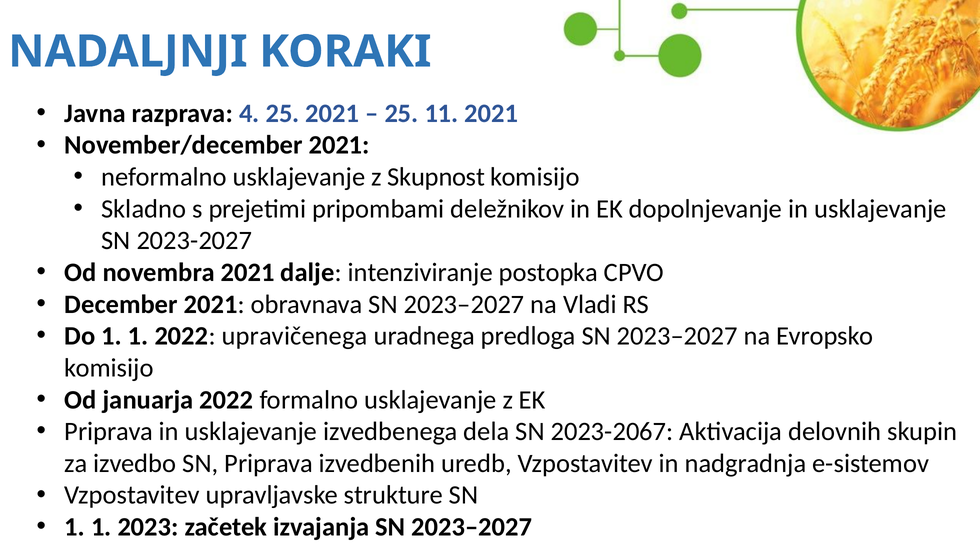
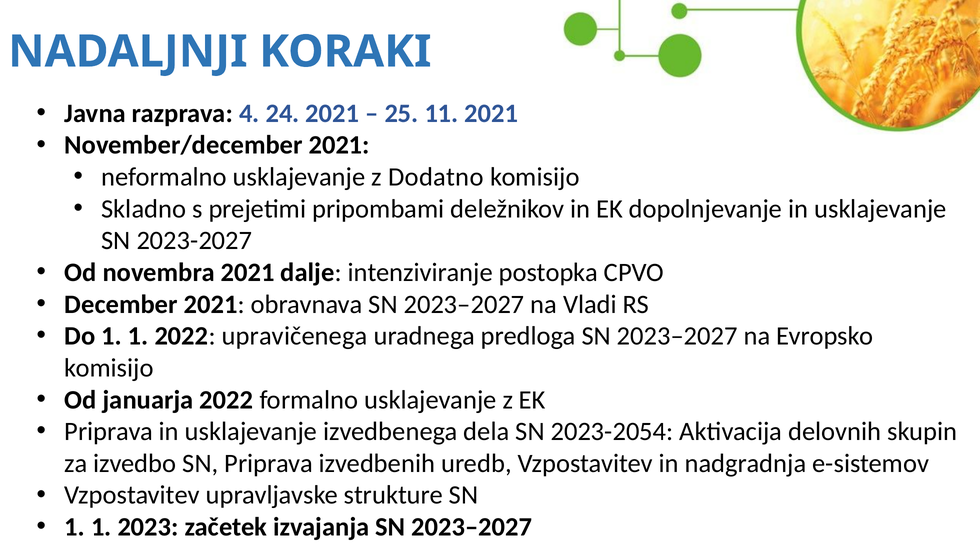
4 25: 25 -> 24
Skupnost: Skupnost -> Dodatno
2023-2067: 2023-2067 -> 2023-2054
